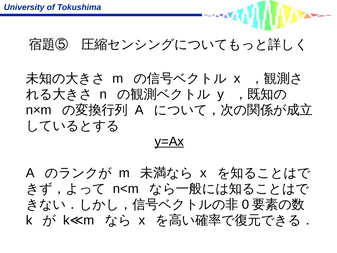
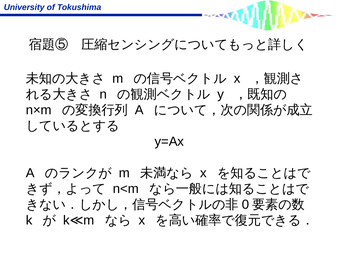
y=Ax underline: present -> none
